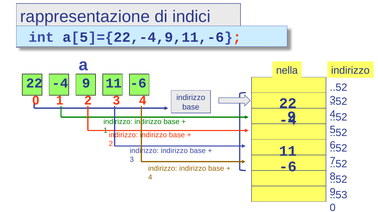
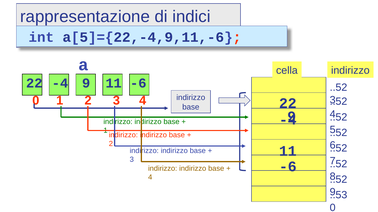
nella: nella -> cella
